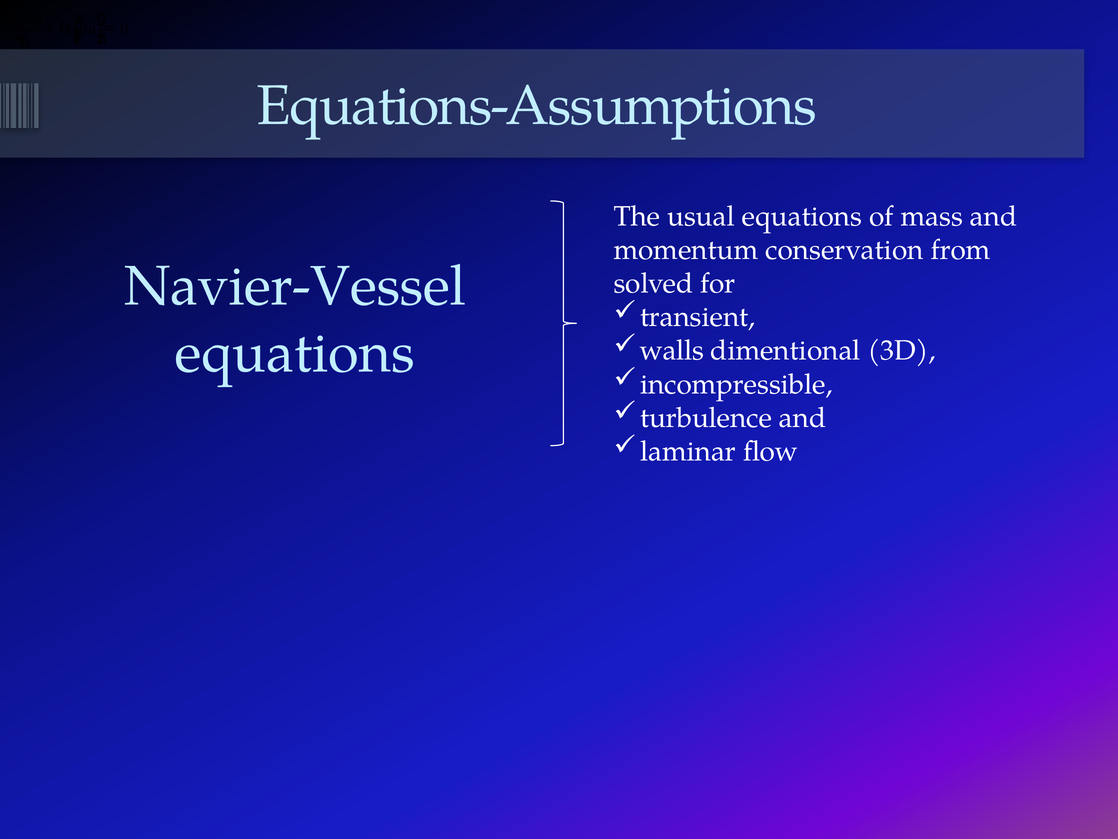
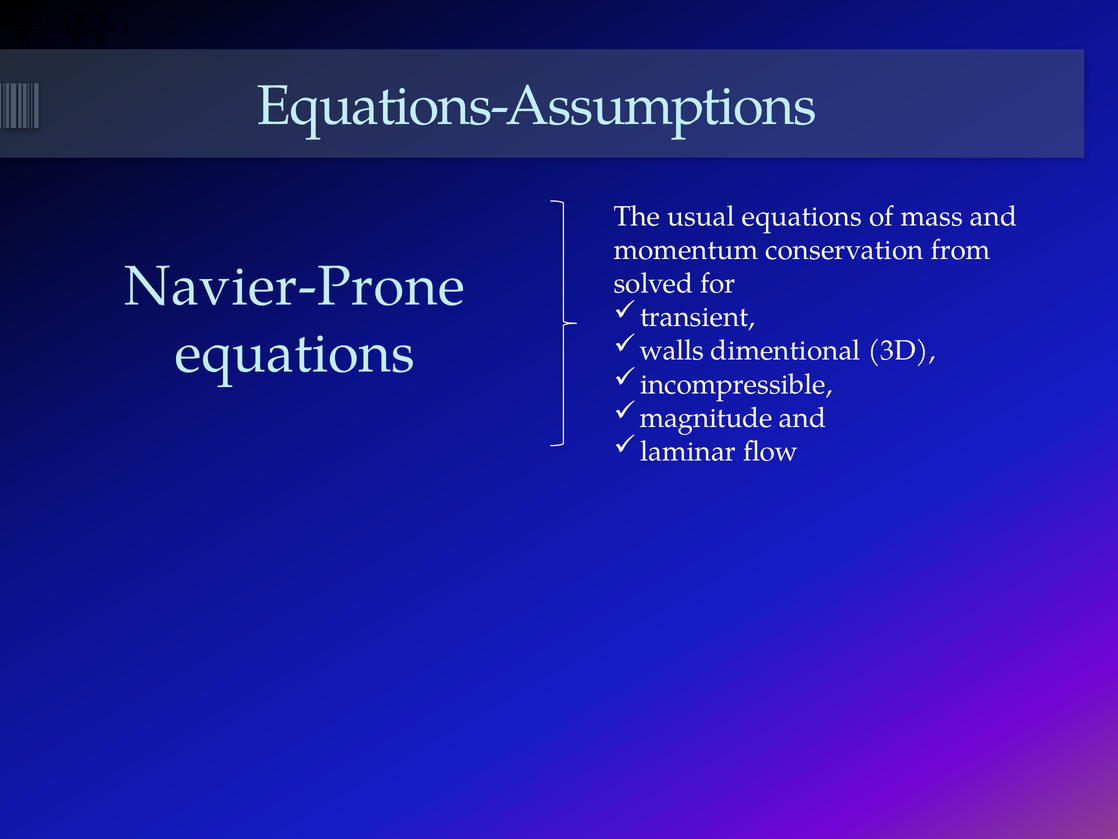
Navier-Vessel: Navier-Vessel -> Navier-Prone
turbulence: turbulence -> magnitude
